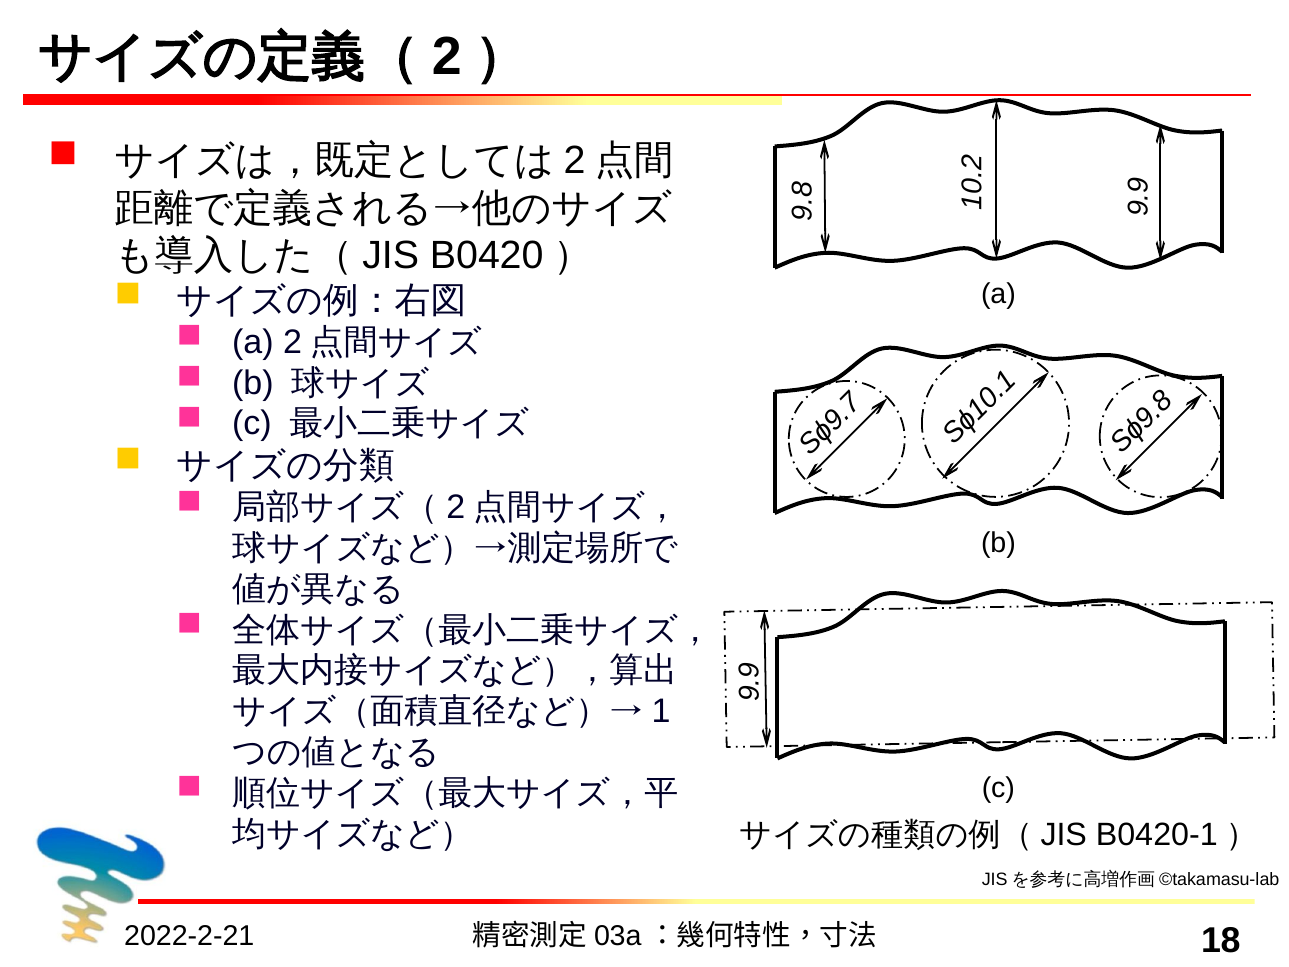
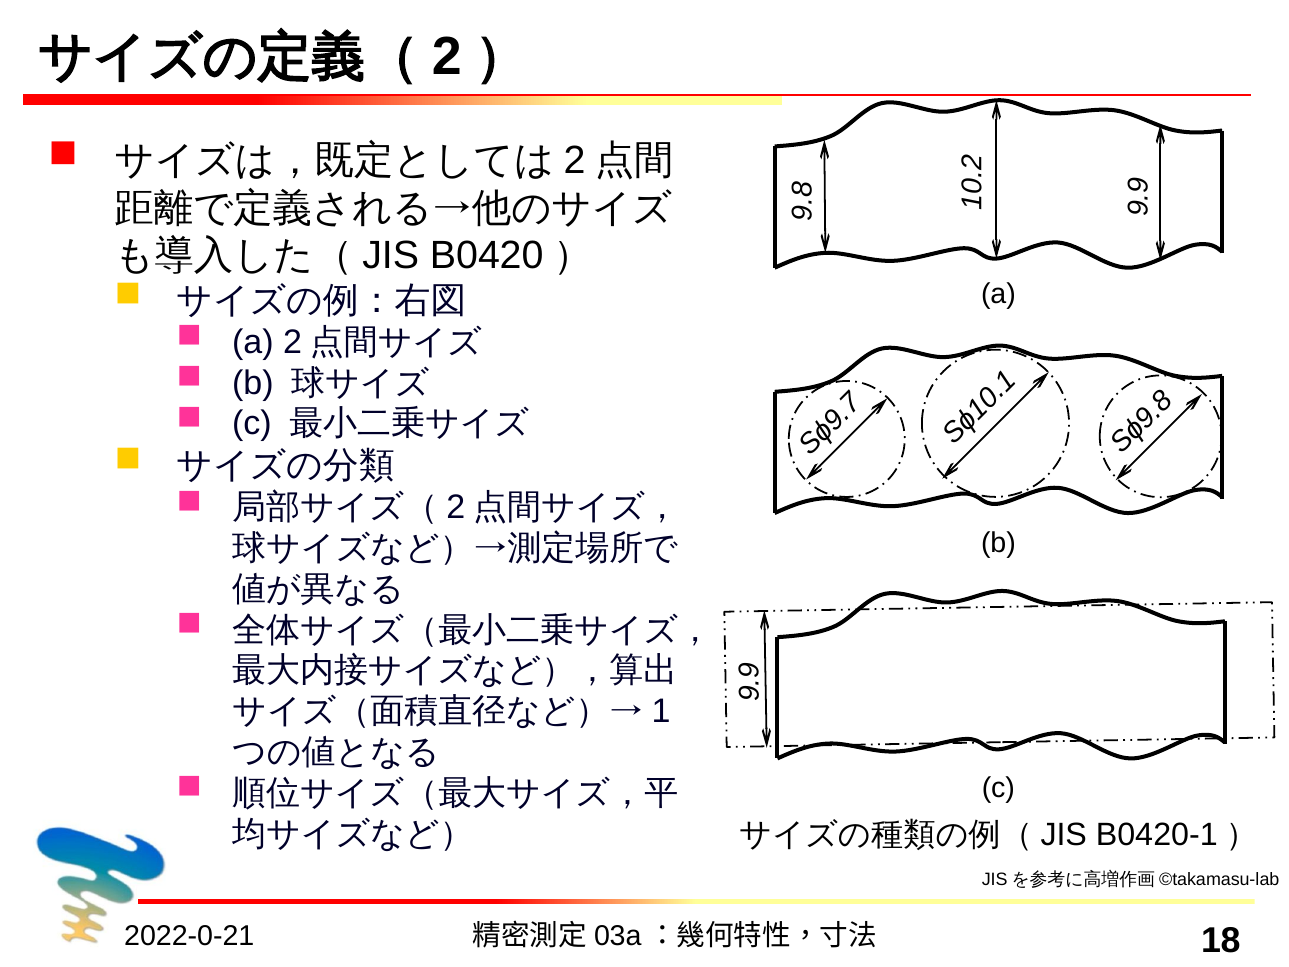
2022-2-21: 2022-2-21 -> 2022-0-21
